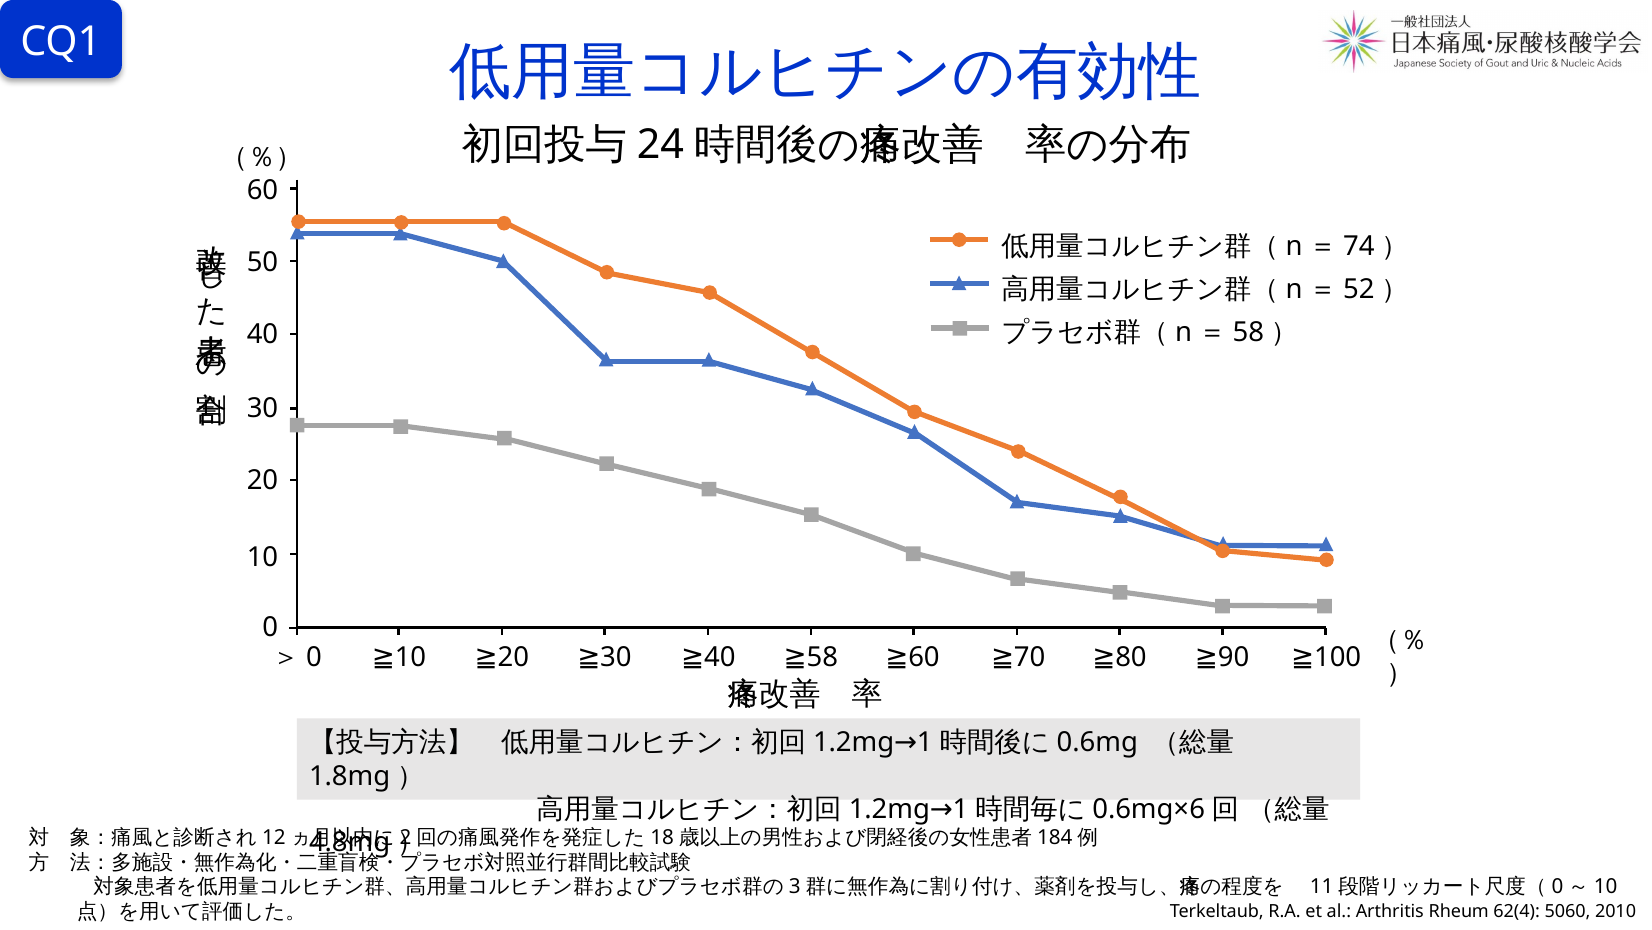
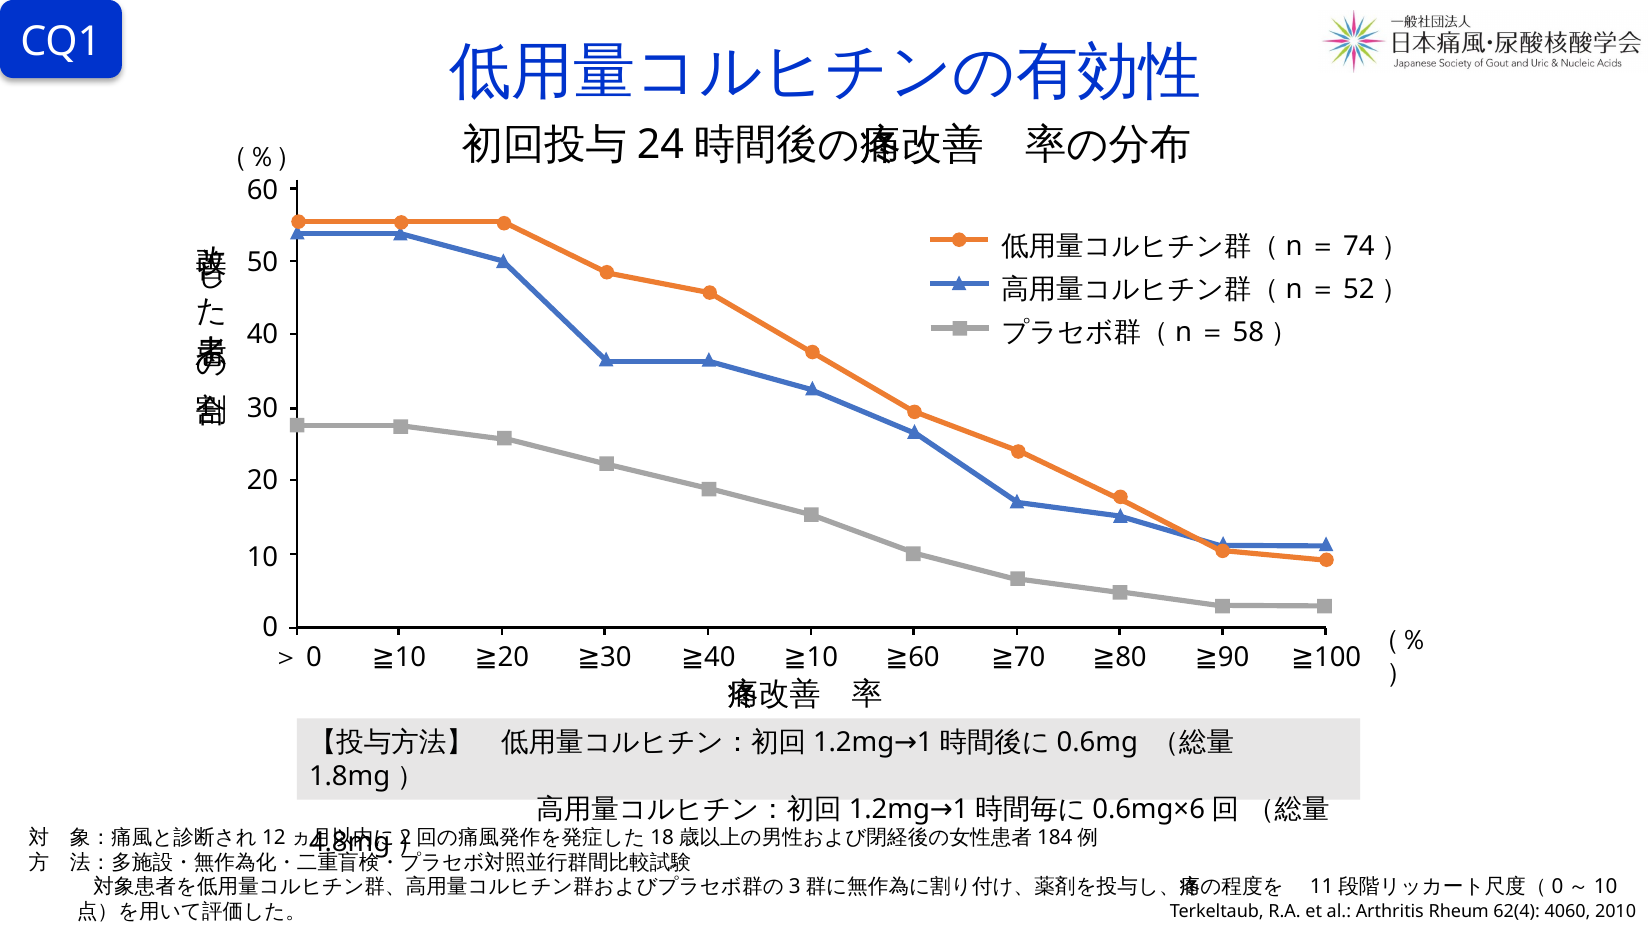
58 at (822, 657): 58 -> 10
5060: 5060 -> 4060
